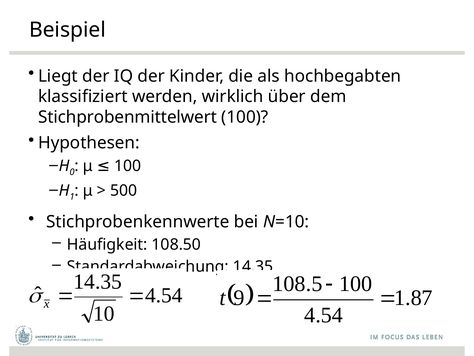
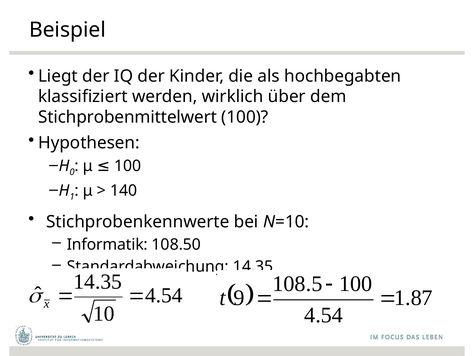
500: 500 -> 140
Häufigkeit: Häufigkeit -> Informatik
